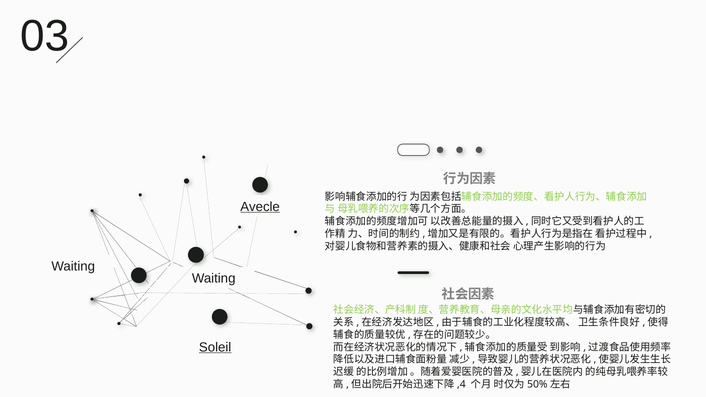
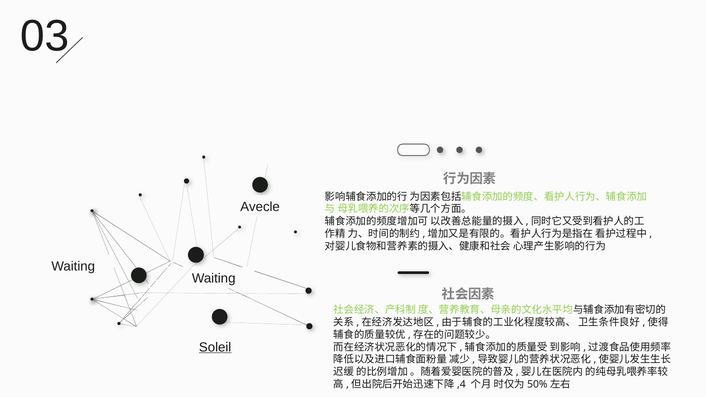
Avecle underline: present -> none
